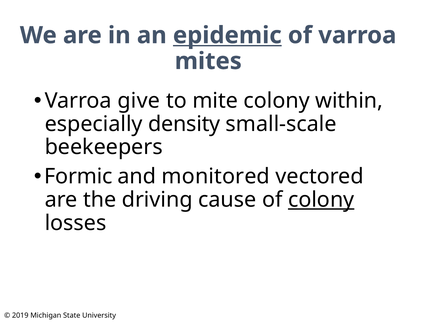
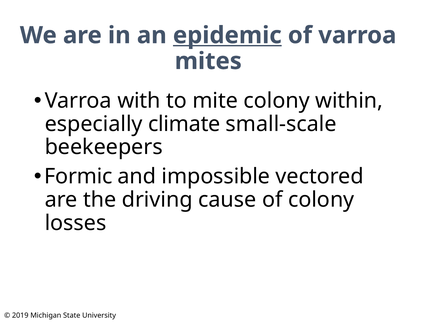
give: give -> with
density: density -> climate
monitored: monitored -> impossible
colony at (321, 200) underline: present -> none
